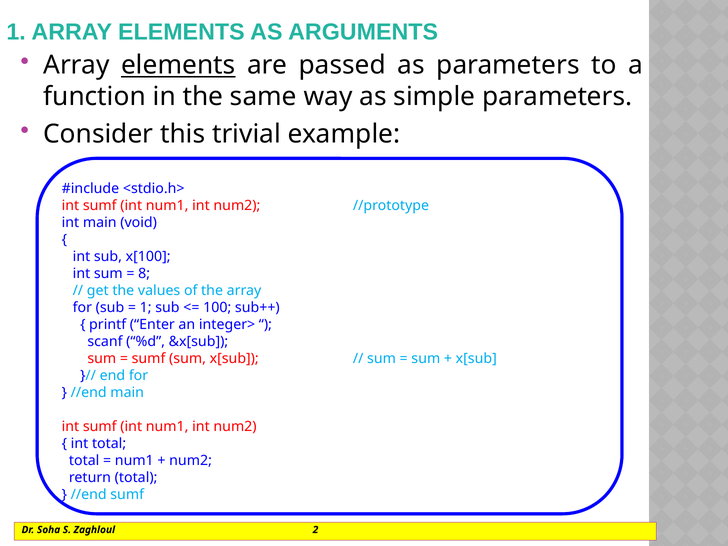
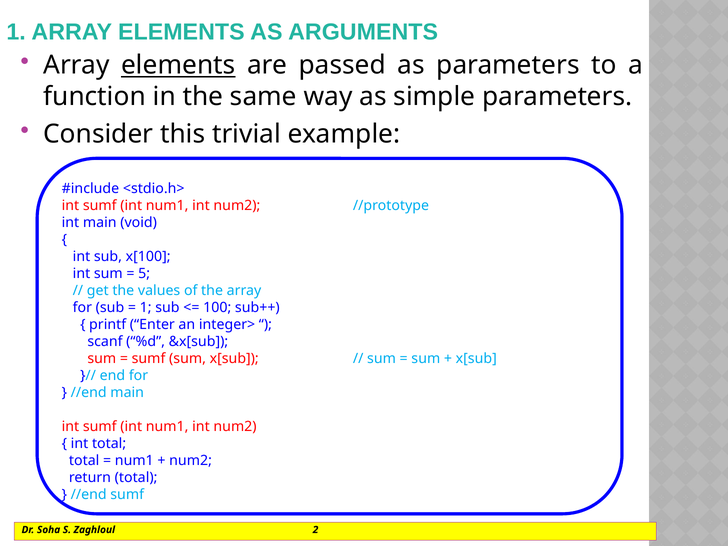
8: 8 -> 5
